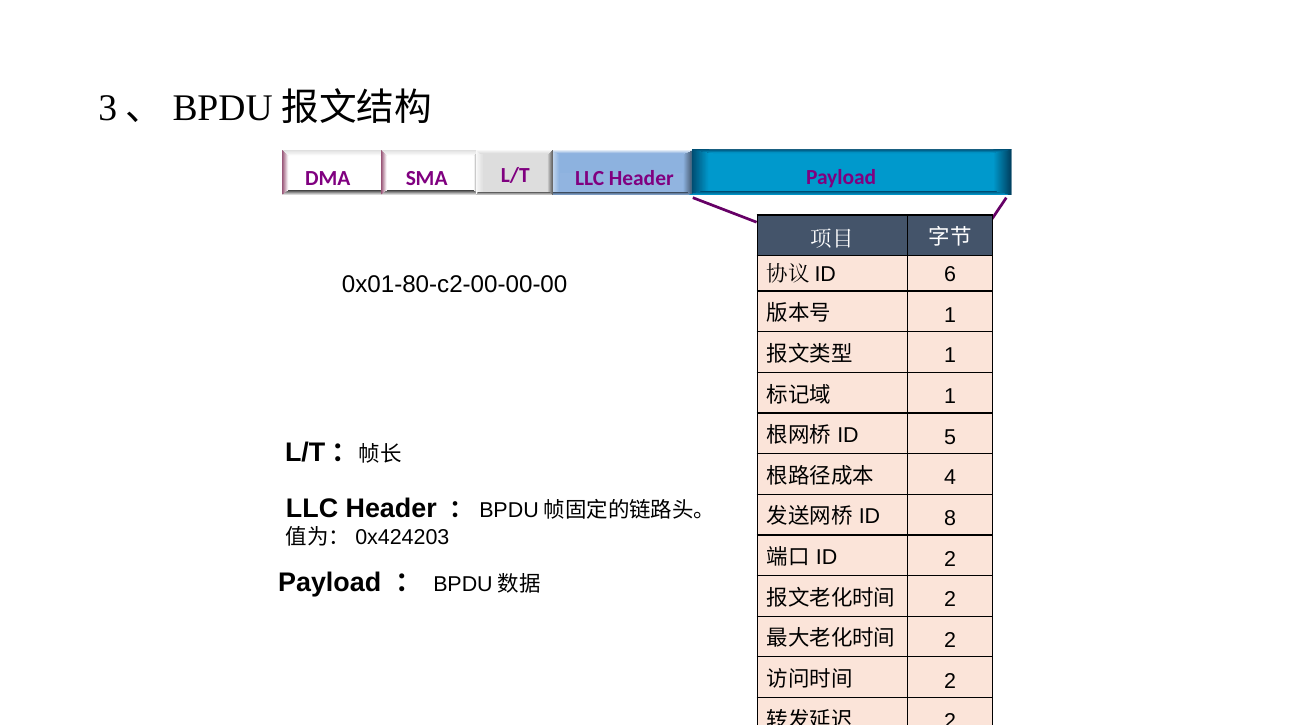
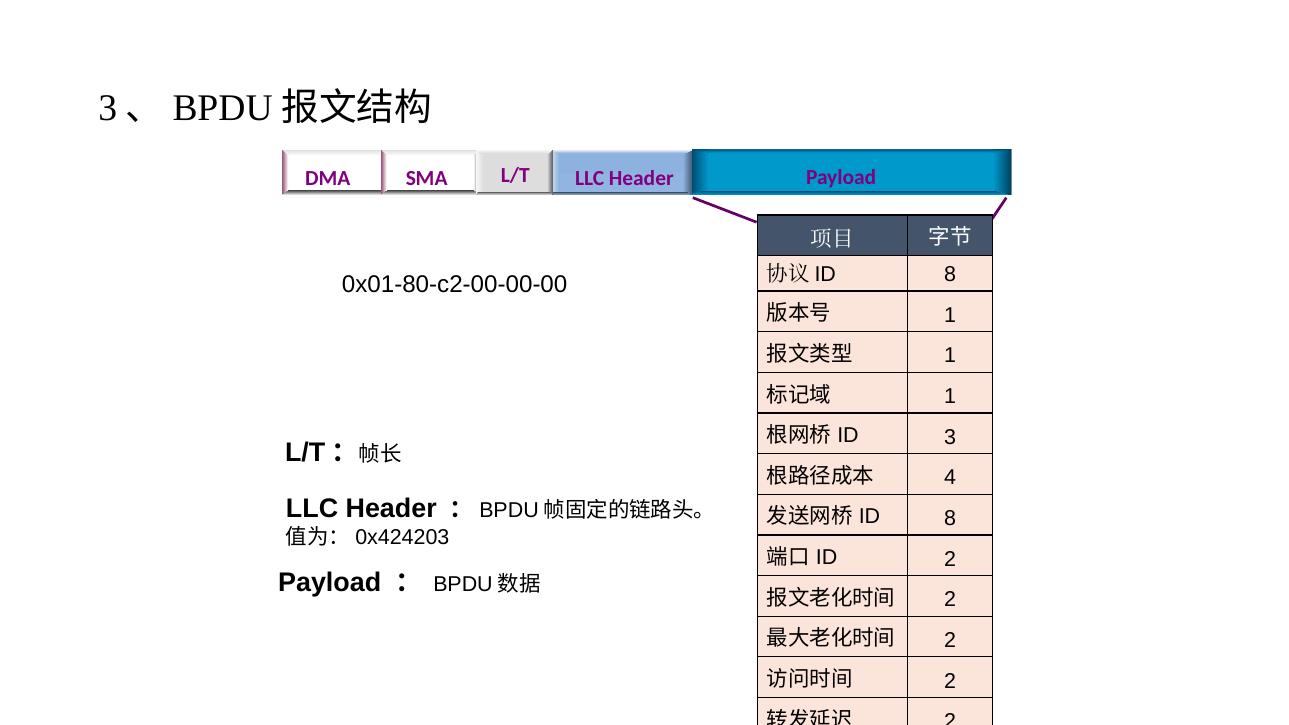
6 at (950, 275): 6 -> 8
5 at (950, 437): 5 -> 3
